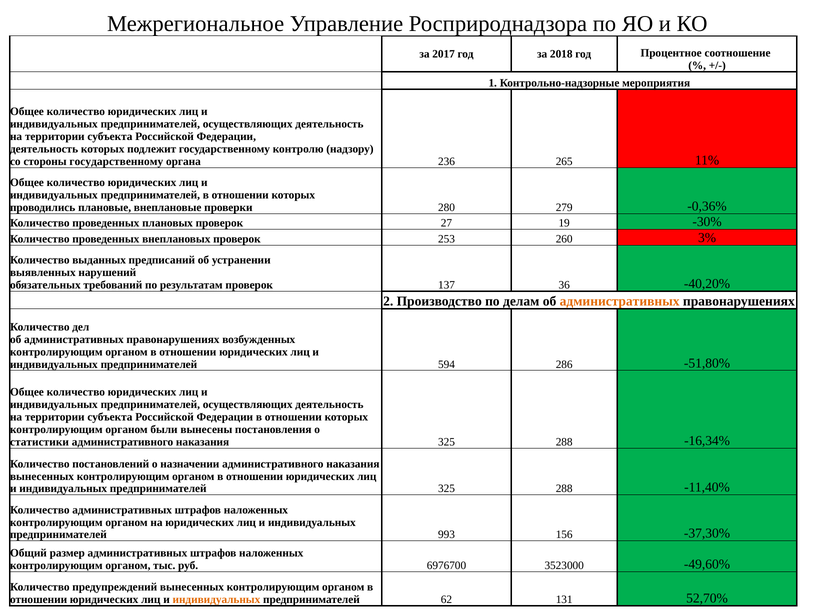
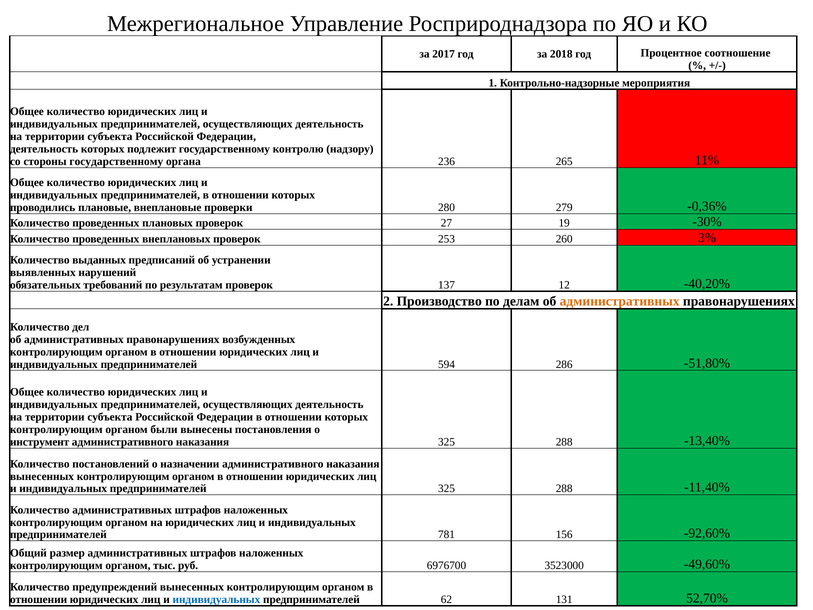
36: 36 -> 12
статистики: статистики -> инструмент
-16,34%: -16,34% -> -13,40%
993: 993 -> 781
-37,30%: -37,30% -> -92,60%
индивидуальных at (216, 599) colour: orange -> blue
